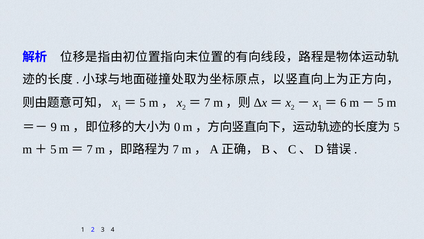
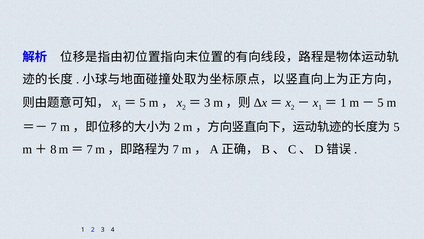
7 at (207, 103): 7 -> 3
6 at (343, 103): 6 -> 1
9 at (54, 127): 9 -> 7
0 at (177, 127): 0 -> 2
5 at (53, 149): 5 -> 8
